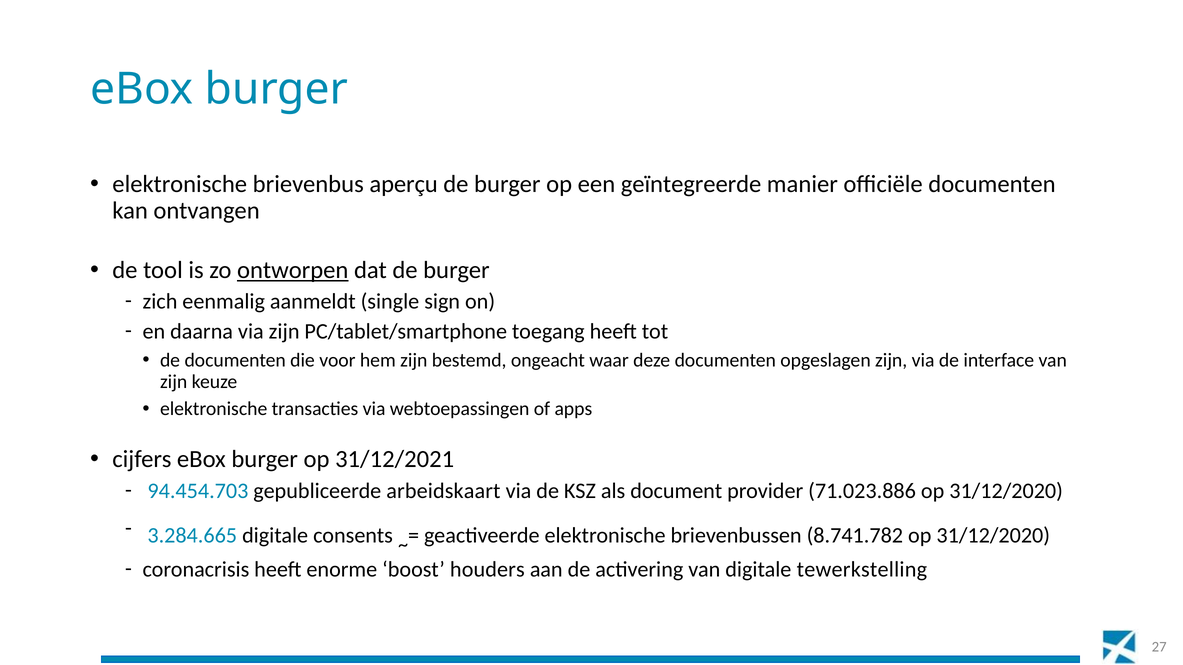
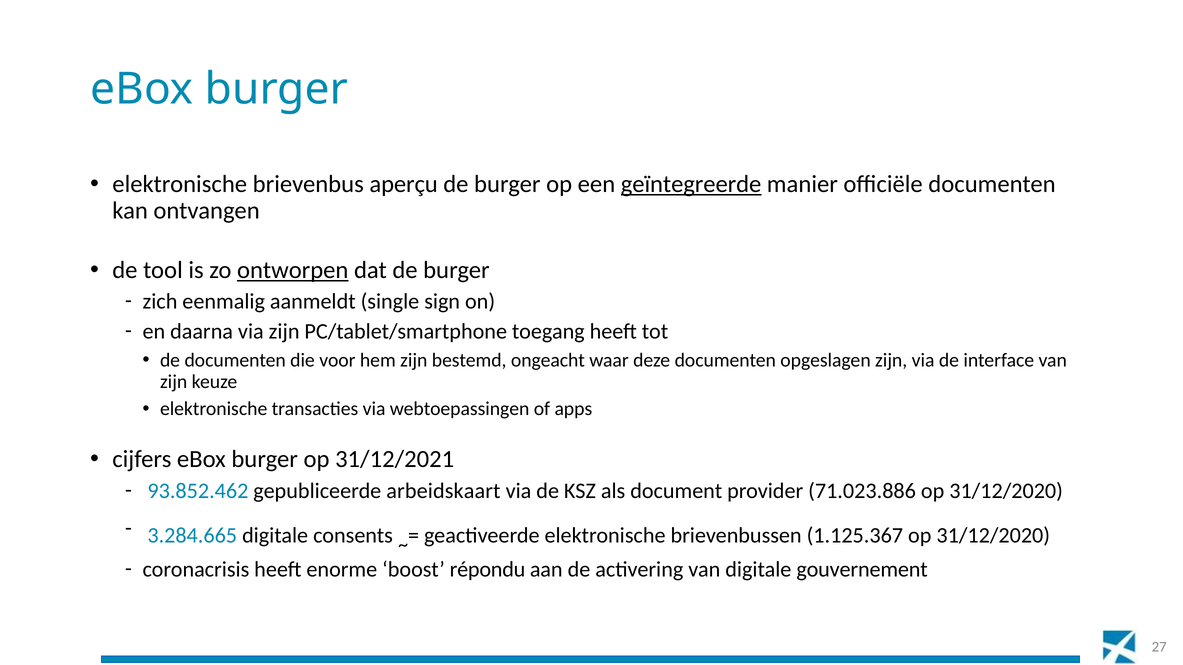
geïntegreerde underline: none -> present
94.454.703: 94.454.703 -> 93.852.462
8.741.782: 8.741.782 -> 1.125.367
houders: houders -> répondu
tewerkstelling: tewerkstelling -> gouvernement
